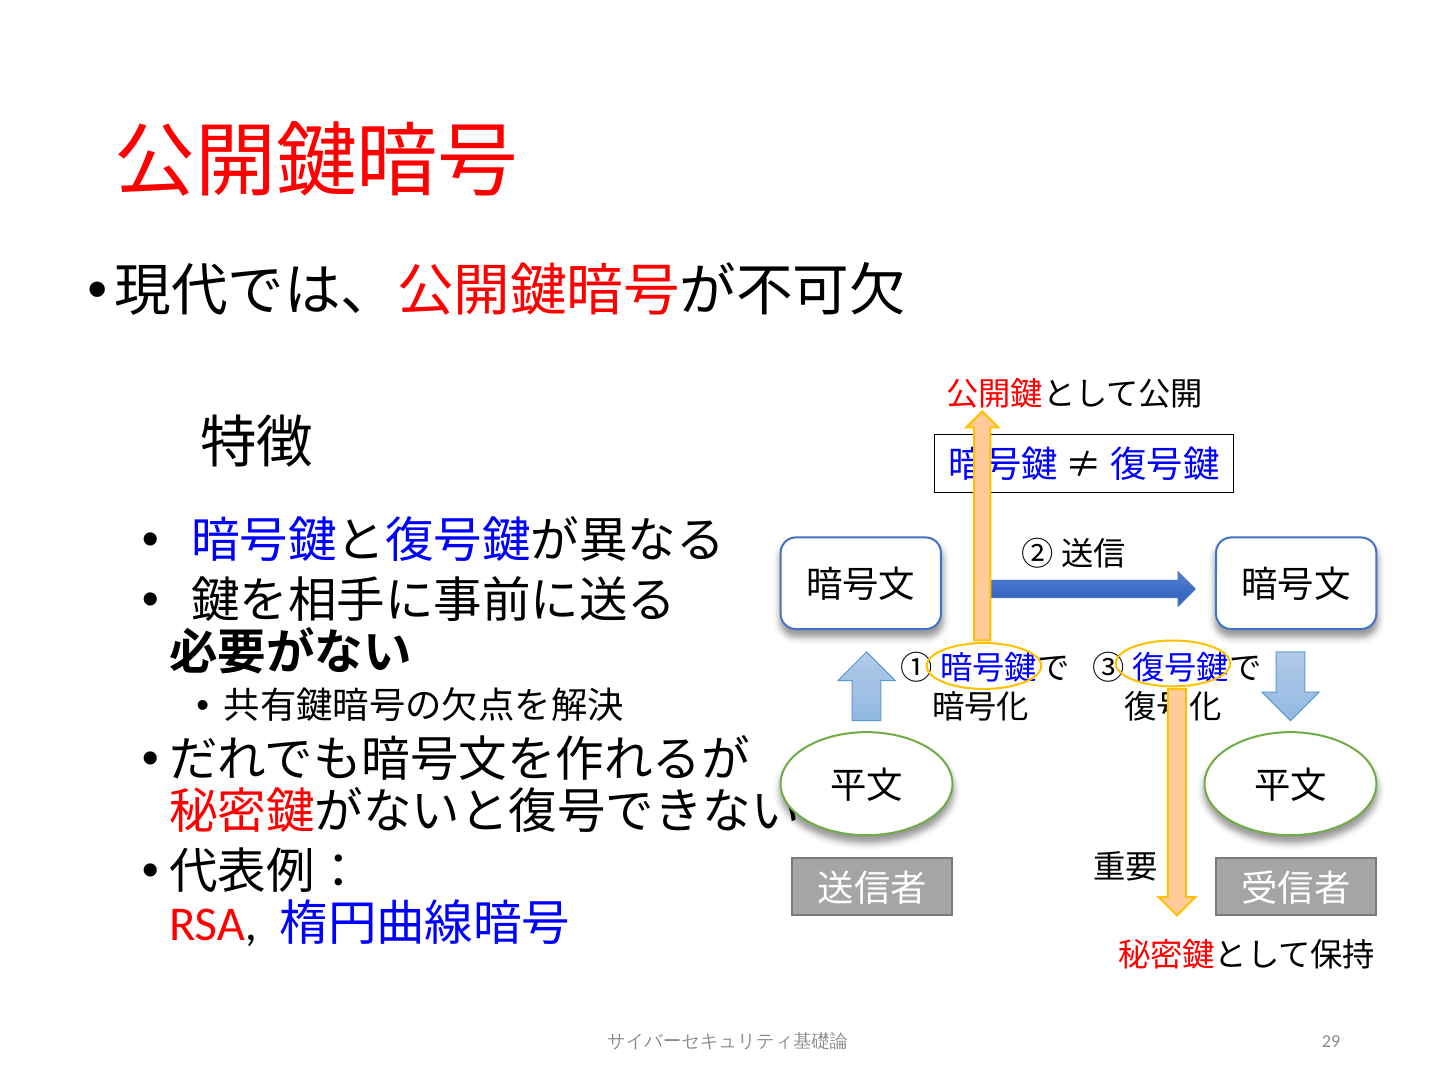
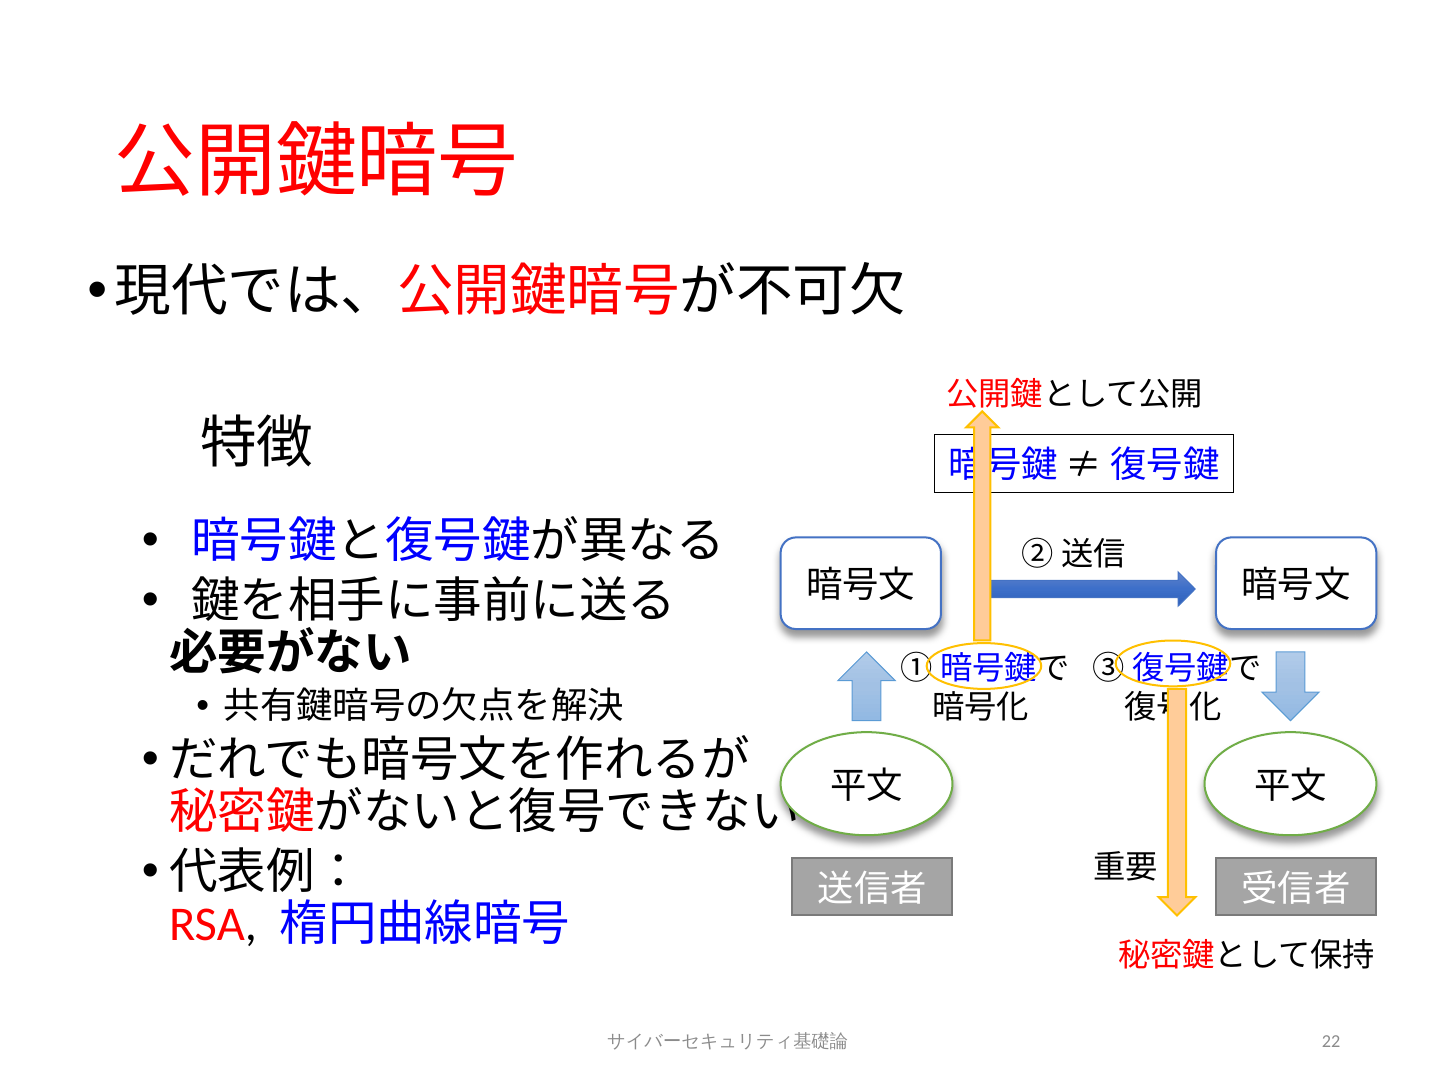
29: 29 -> 22
